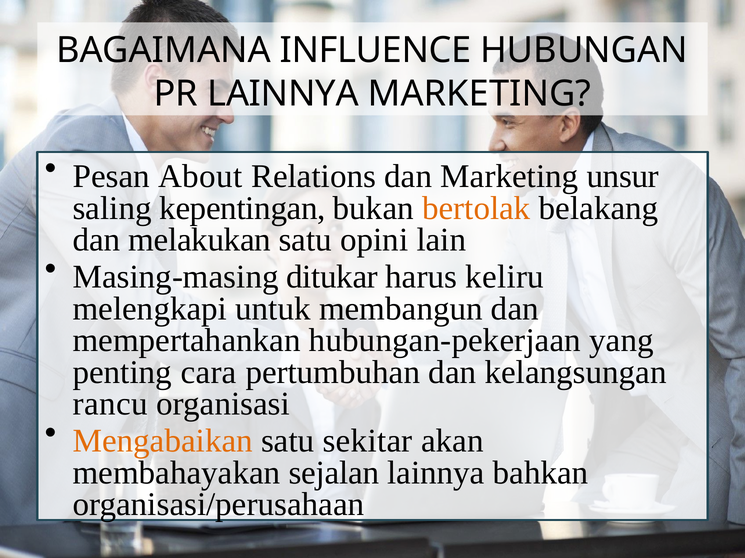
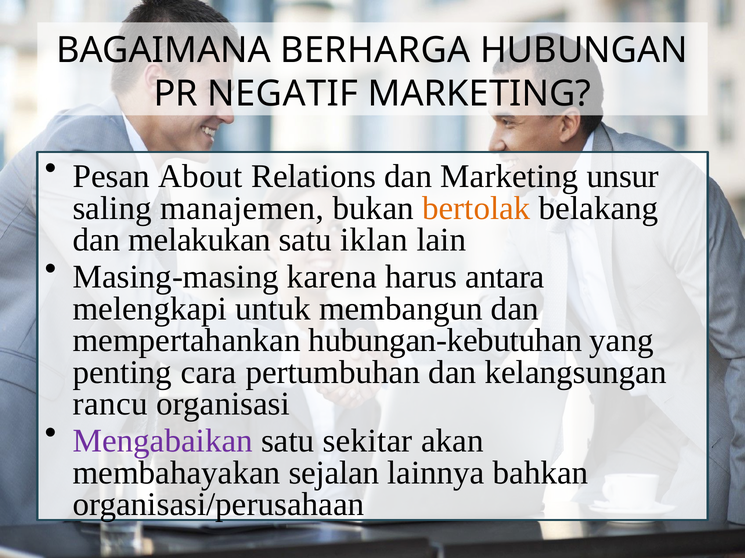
INFLUENCE: INFLUENCE -> BERHARGA
PR LAINNYA: LAINNYA -> NEGATIF
kepentingan: kepentingan -> manajemen
opini: opini -> iklan
ditukar: ditukar -> karena
keliru: keliru -> antara
hubungan-pekerjaan: hubungan-pekerjaan -> hubungan-kebutuhan
Mengabaikan colour: orange -> purple
